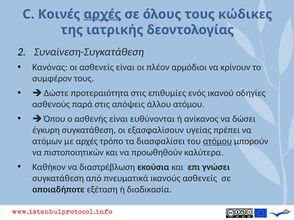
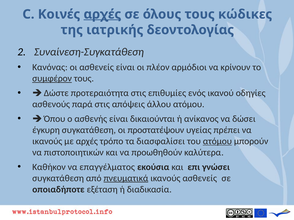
συμφέρον underline: none -> present
ευθύνονται: ευθύνονται -> δικαιούνται
εξασφαλίσουν: εξασφαλίσουν -> προστατέψουν
ατόμων at (47, 142): ατόμων -> ικανούς
διαστρέβλωση: διαστρέβλωση -> επαγγέλματος
πνευματικά underline: none -> present
